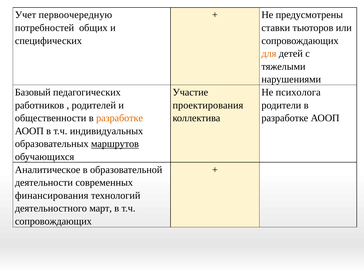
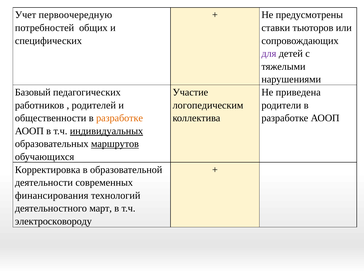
для colour: orange -> purple
психолога: психолога -> приведена
проектирования: проектирования -> логопедическим
индивидуальных underline: none -> present
Аналитическое: Аналитическое -> Корректировка
сопровождающих at (53, 221): сопровождающих -> электросковороду
